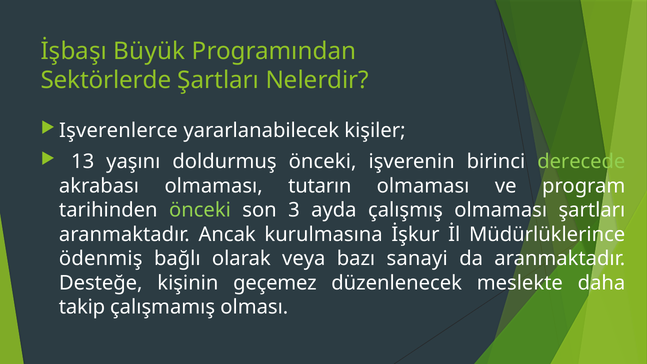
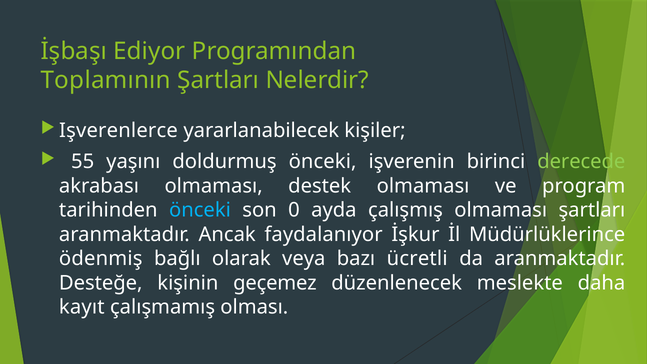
Büyük: Büyük -> Ediyor
Sektörlerde: Sektörlerde -> Toplamının
13: 13 -> 55
tutarın: tutarın -> destek
önceki at (200, 210) colour: light green -> light blue
3: 3 -> 0
kurulmasına: kurulmasına -> faydalanıyor
sanayi: sanayi -> ücretli
takip: takip -> kayıt
